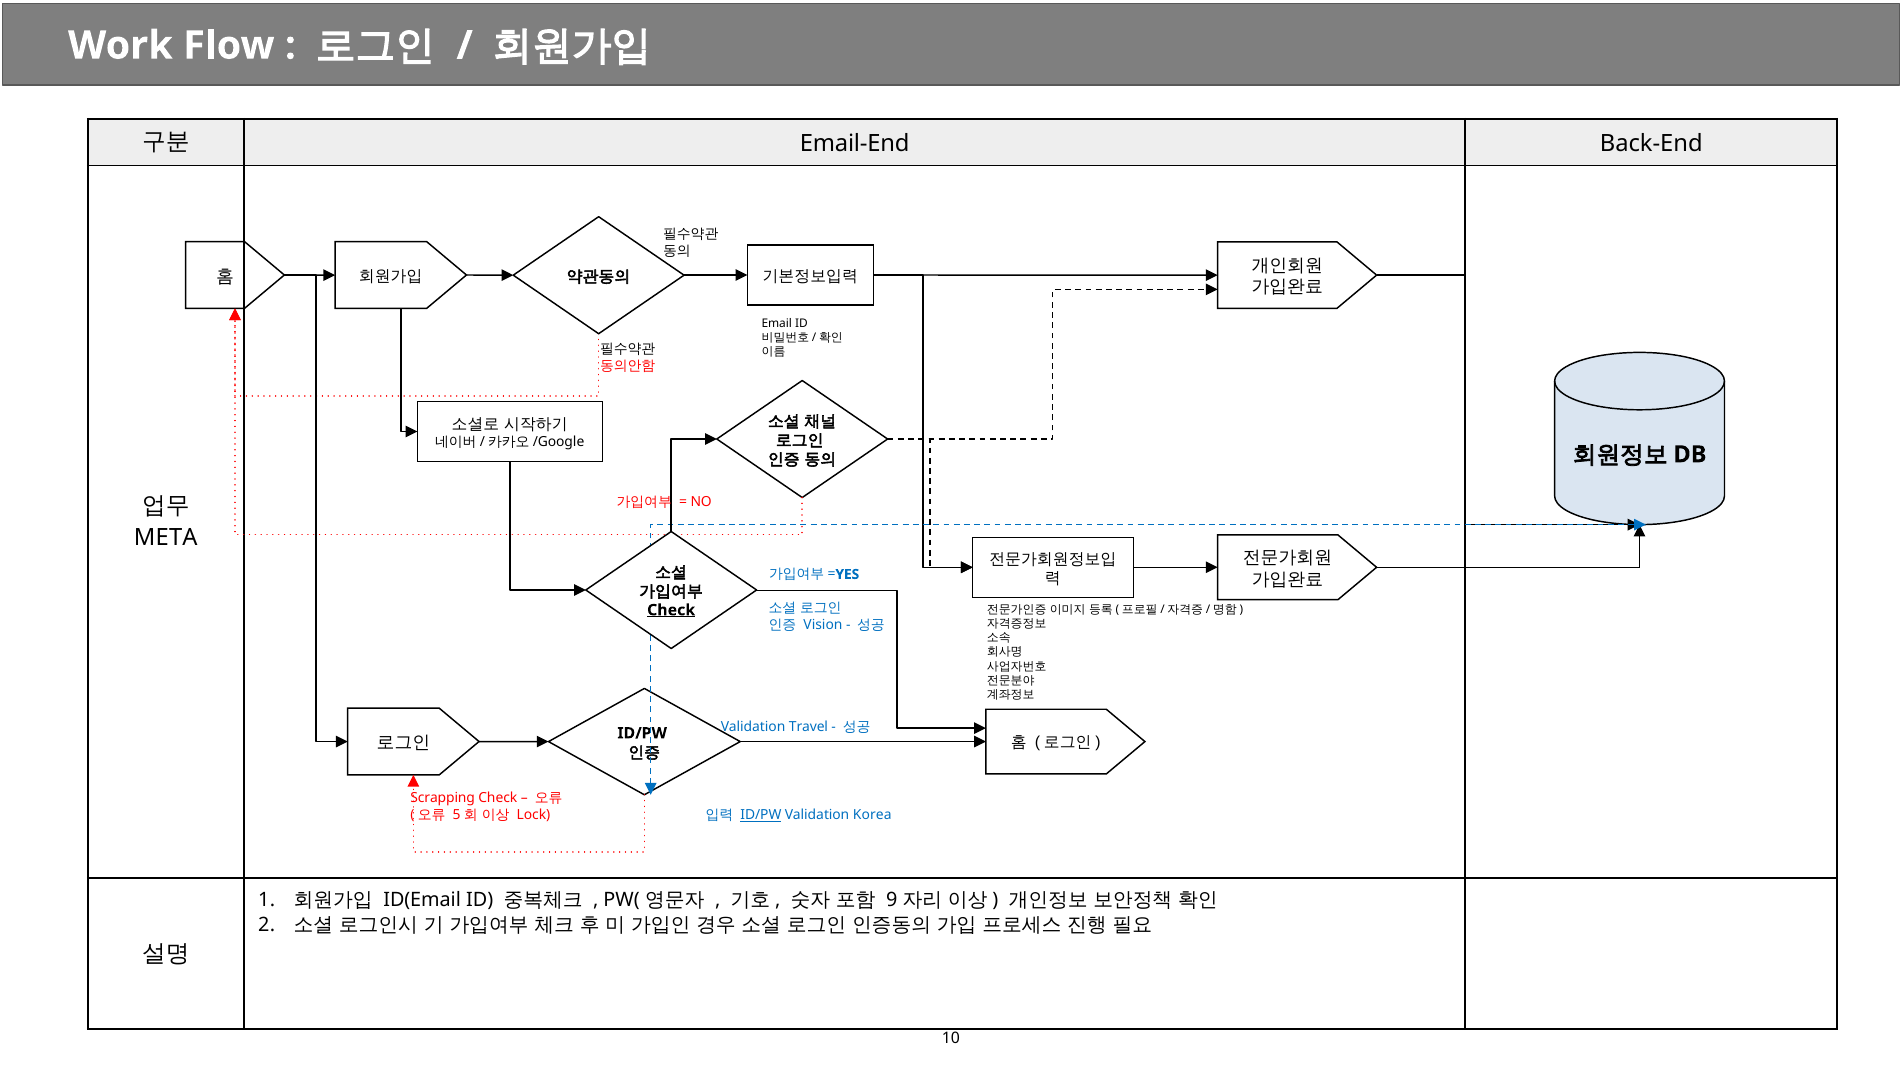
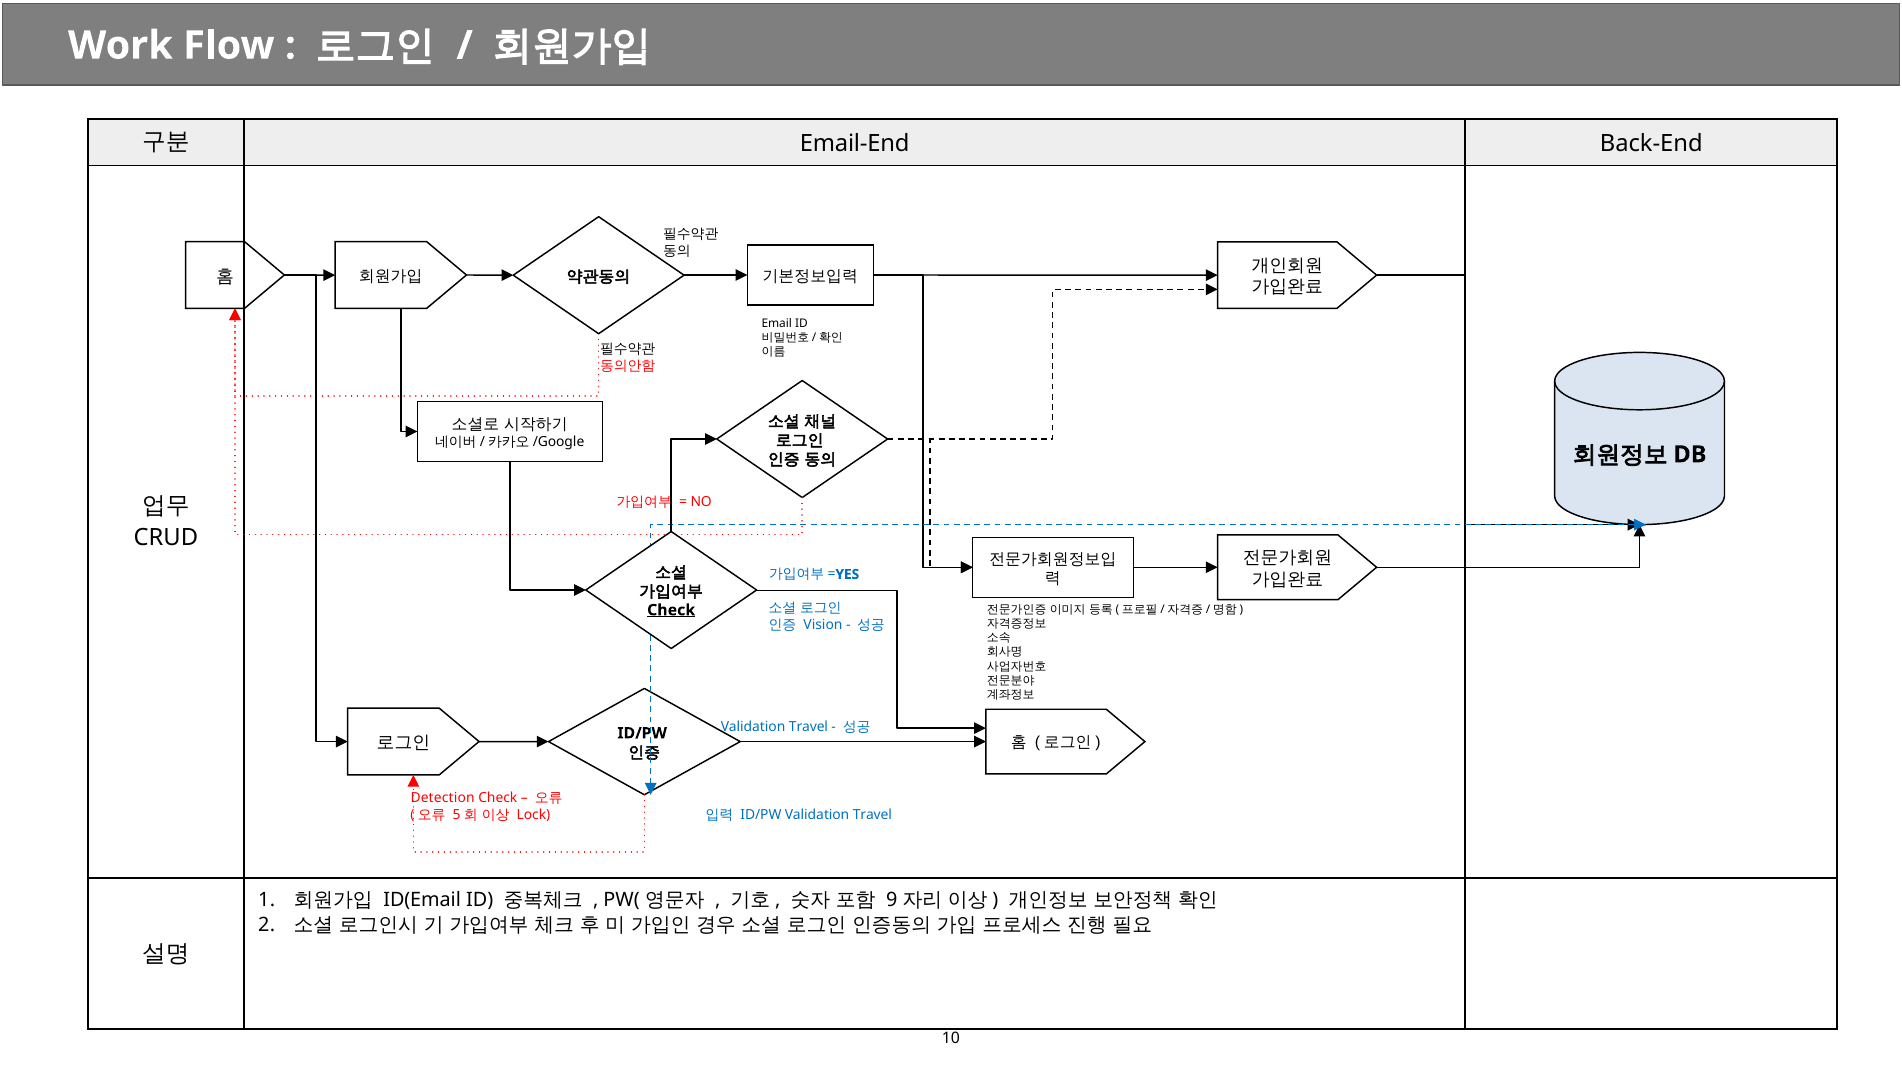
META: META -> CRUD
Scrapping: Scrapping -> Detection
ID/PW at (761, 815) underline: present -> none
Korea at (872, 815): Korea -> Travel
